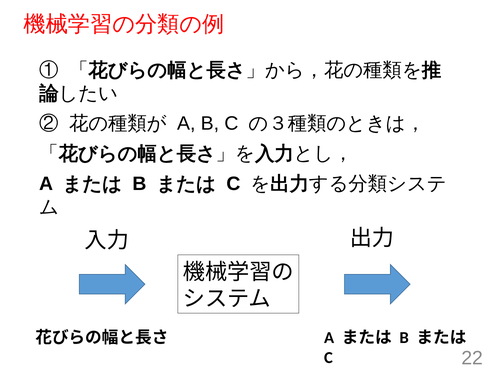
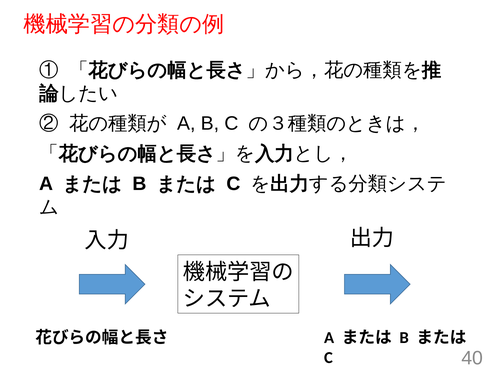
22: 22 -> 40
